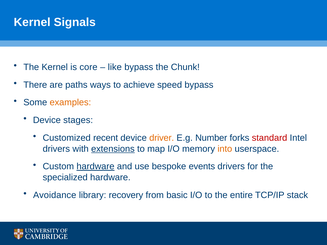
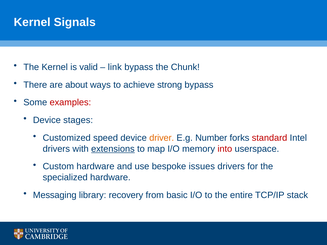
core: core -> valid
like: like -> link
paths: paths -> about
speed: speed -> strong
examples colour: orange -> red
recent: recent -> speed
into colour: orange -> red
hardware at (95, 167) underline: present -> none
events: events -> issues
Avoidance: Avoidance -> Messaging
